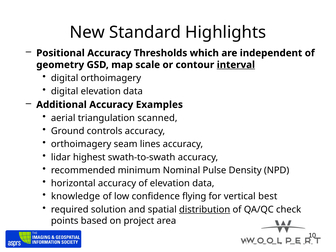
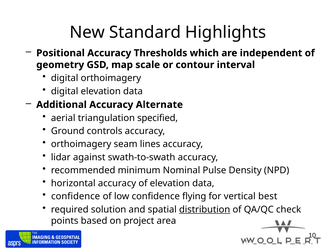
interval underline: present -> none
Examples: Examples -> Alternate
scanned: scanned -> specified
highest: highest -> against
knowledge at (76, 196): knowledge -> confidence
